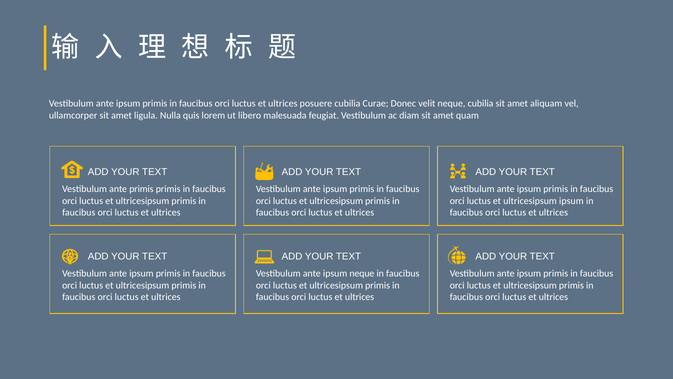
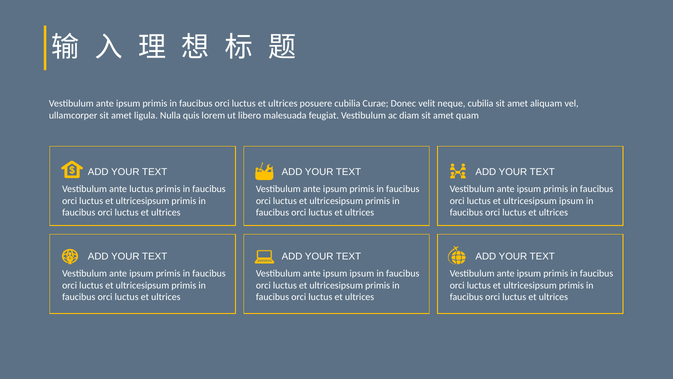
ante primis: primis -> luctus
ipsum neque: neque -> ipsum
